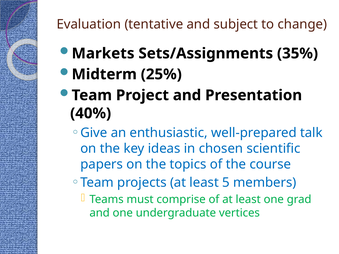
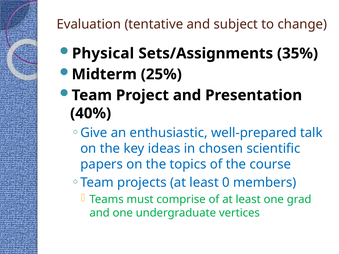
Markets: Markets -> Physical
5: 5 -> 0
